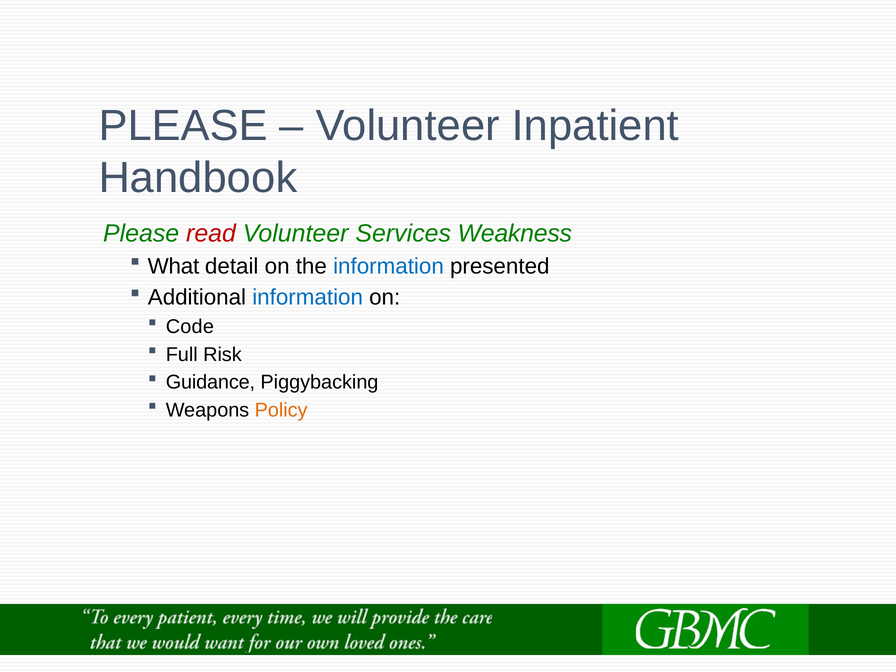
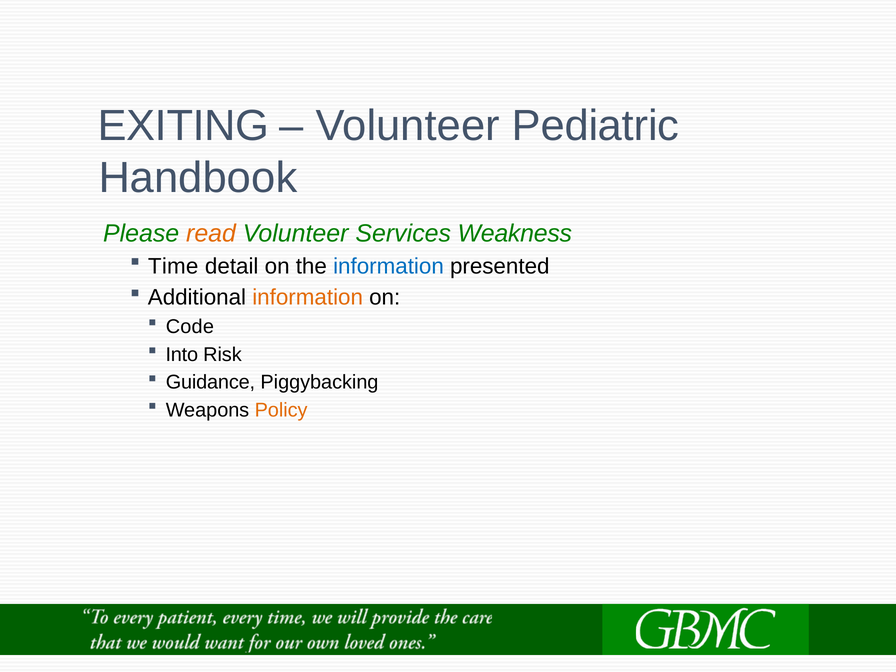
PLEASE at (183, 126): PLEASE -> EXITING
Inpatient: Inpatient -> Pediatric
read colour: red -> orange
What: What -> Time
information at (308, 297) colour: blue -> orange
Full: Full -> Into
